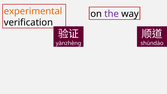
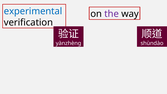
experimental colour: orange -> blue
